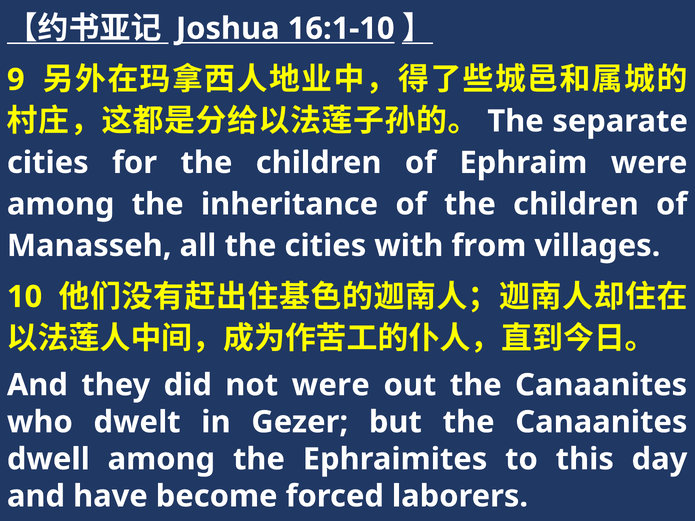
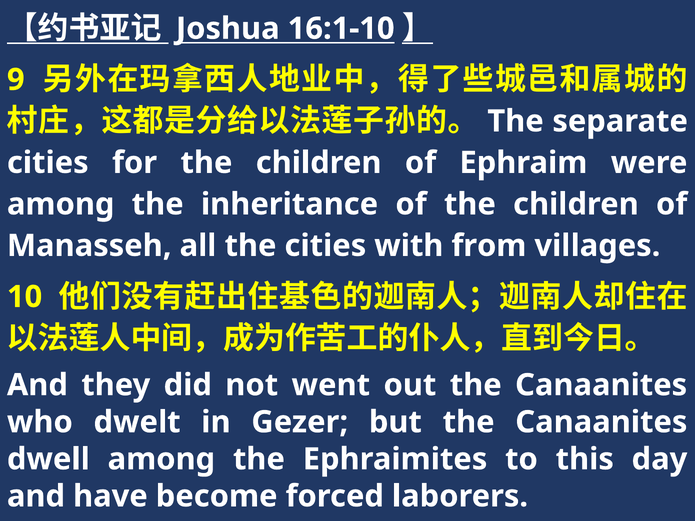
not were: were -> went
